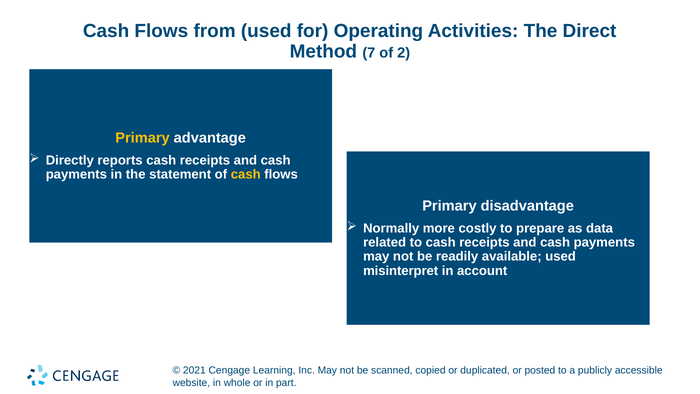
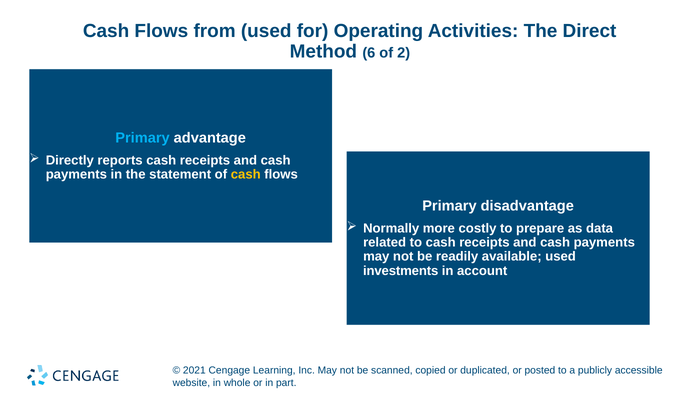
7: 7 -> 6
Primary at (143, 138) colour: yellow -> light blue
misinterpret: misinterpret -> investments
